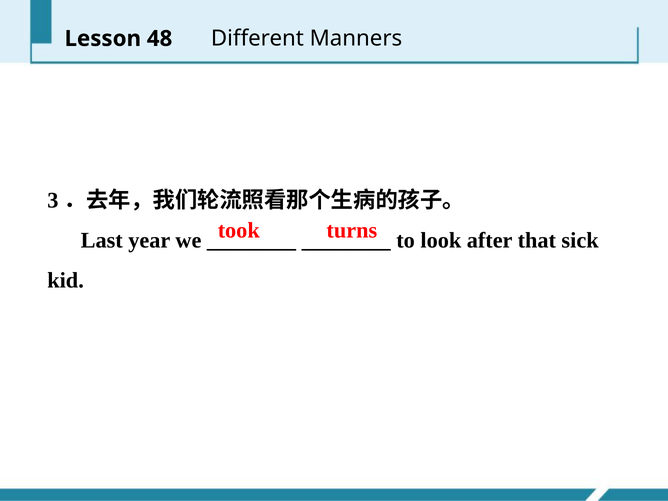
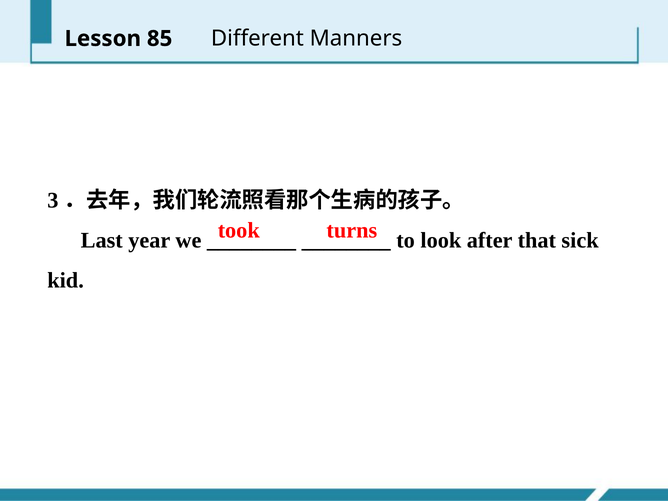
48: 48 -> 85
